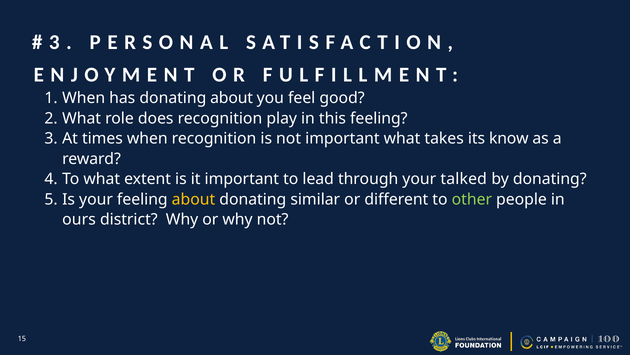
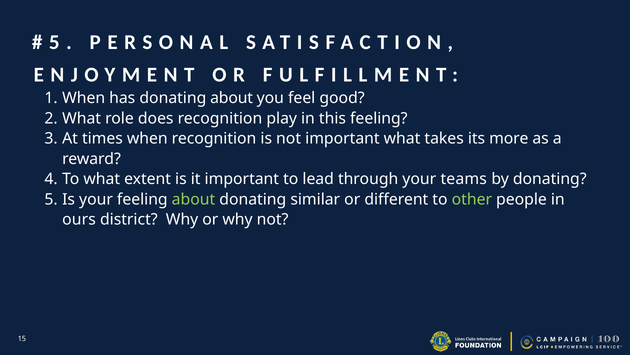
3 at (54, 42): 3 -> 5
know: know -> more
talked: talked -> teams
about at (193, 199) colour: yellow -> light green
